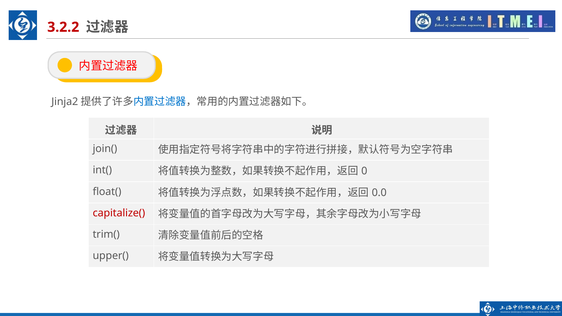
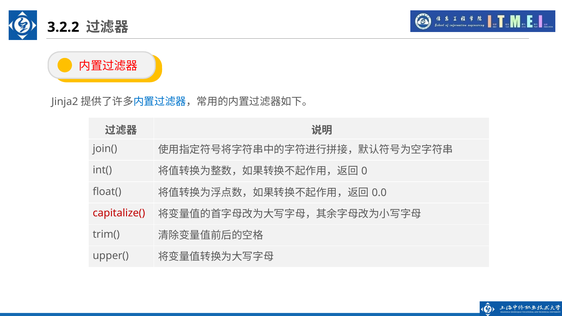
3.2.2 colour: red -> black
